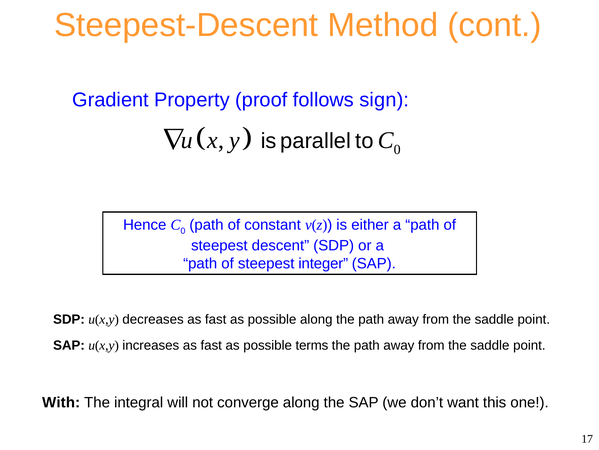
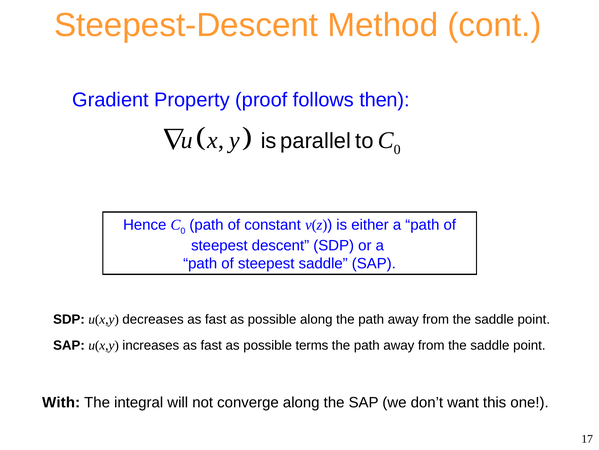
sign: sign -> then
steepest integer: integer -> saddle
